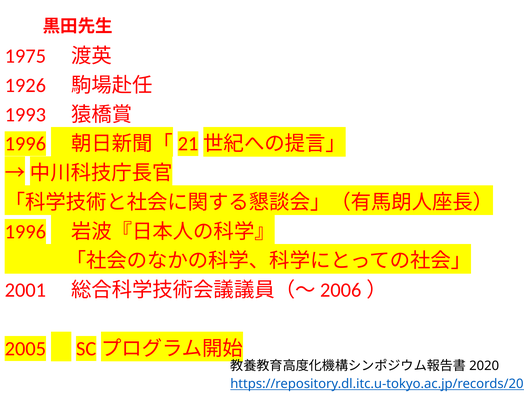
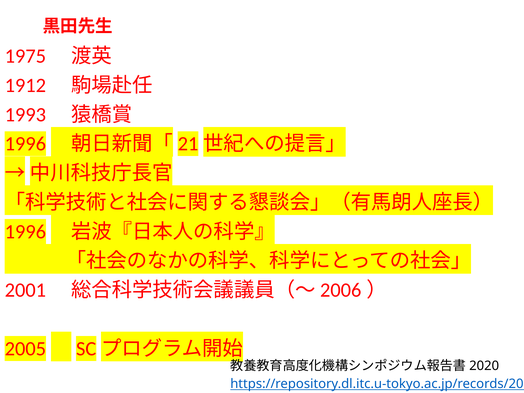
1926: 1926 -> 1912
